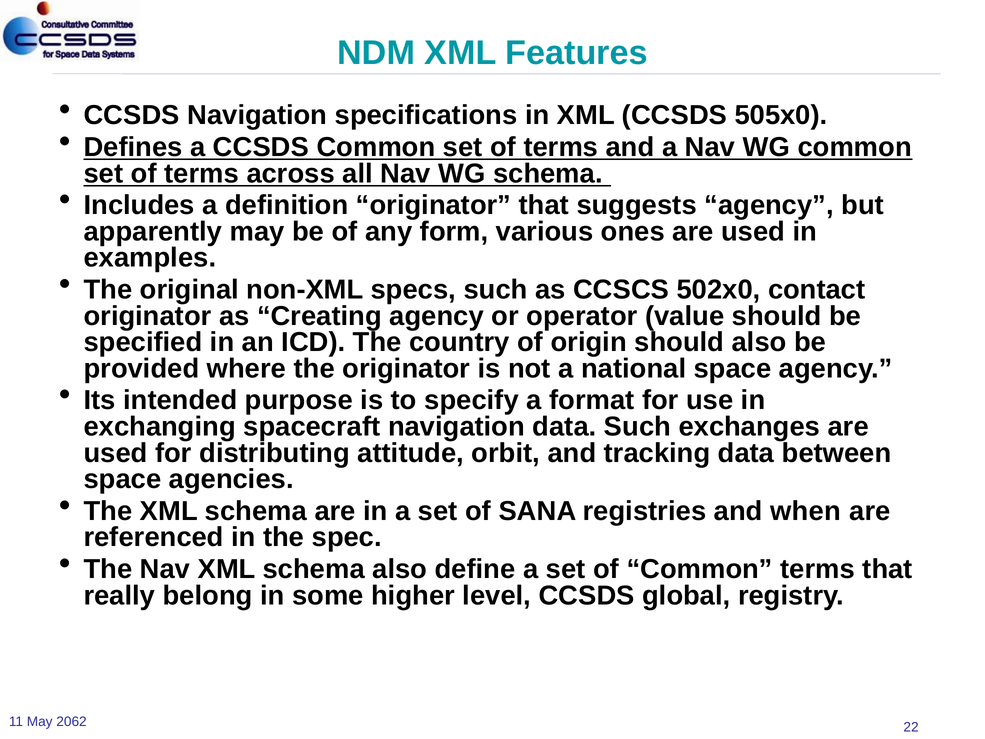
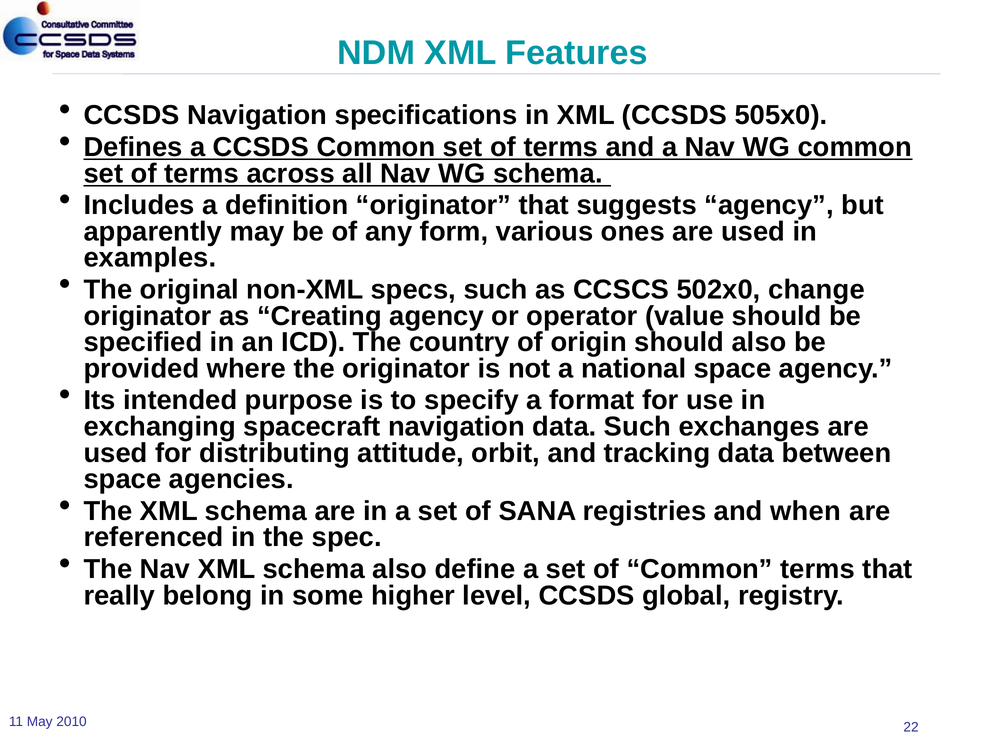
contact: contact -> change
2062: 2062 -> 2010
